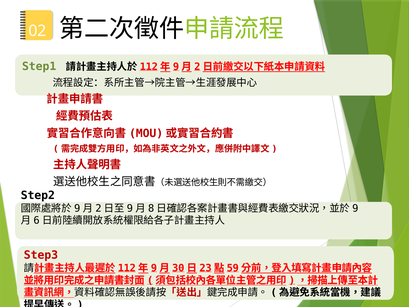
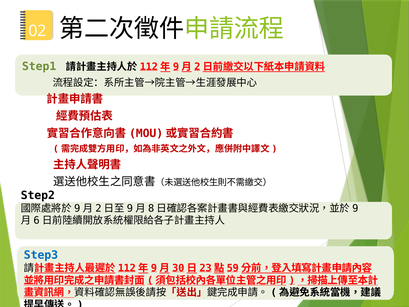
Step3 colour: red -> blue
